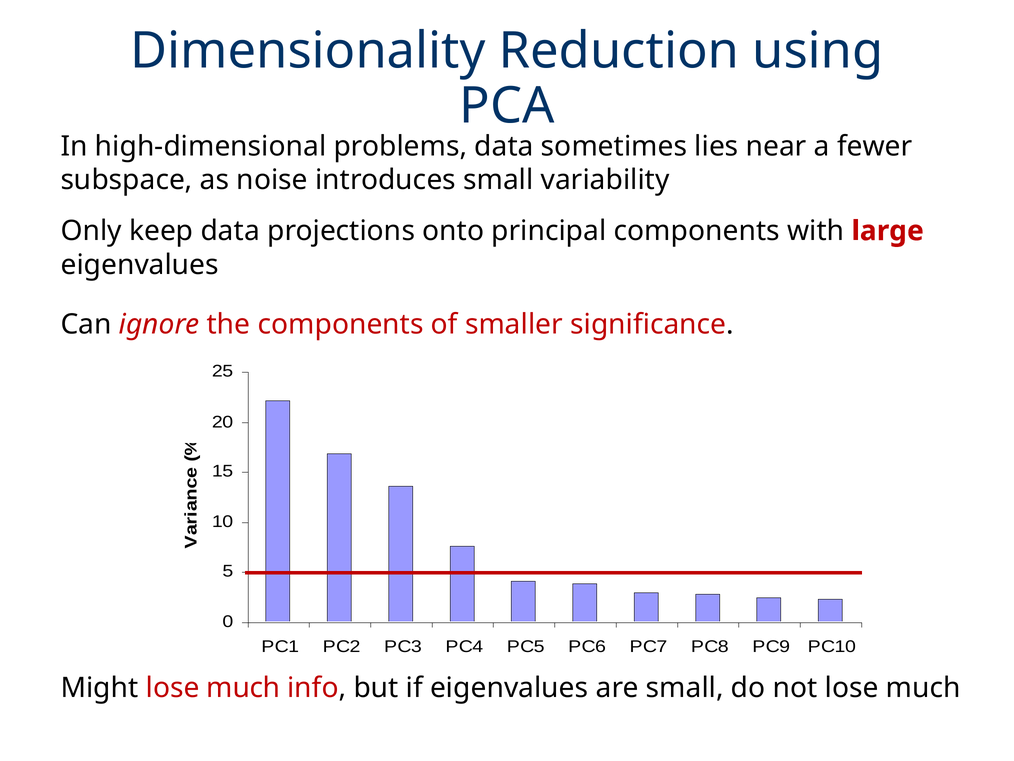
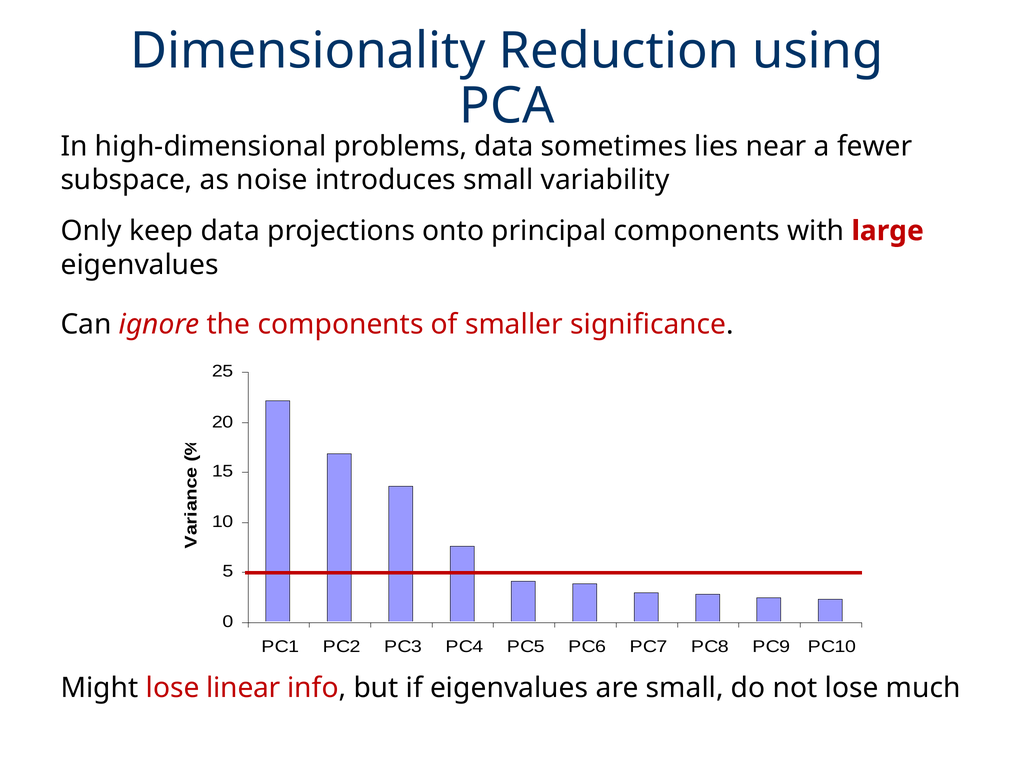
Might lose much: much -> linear
